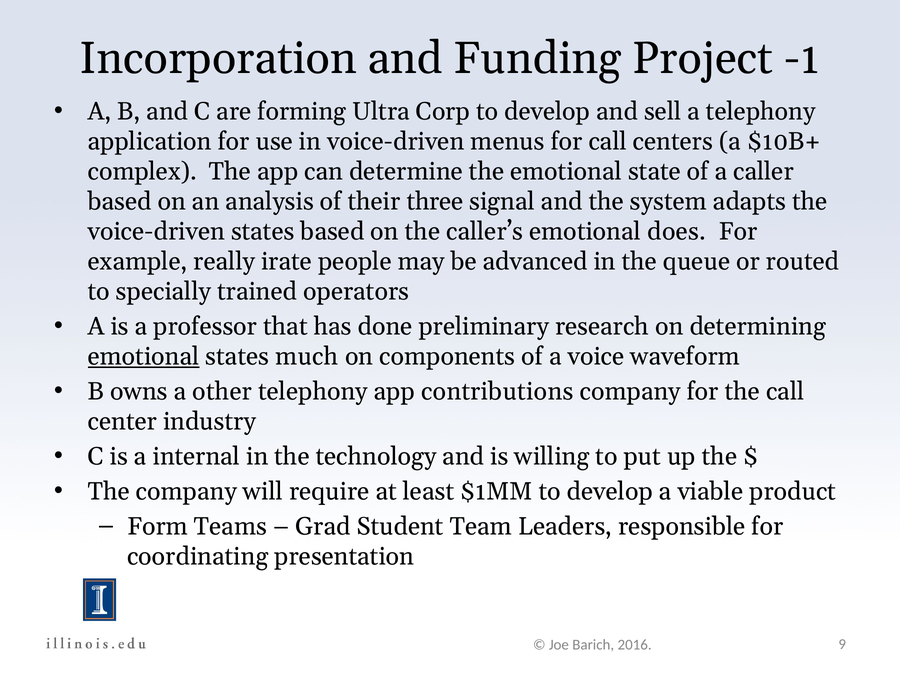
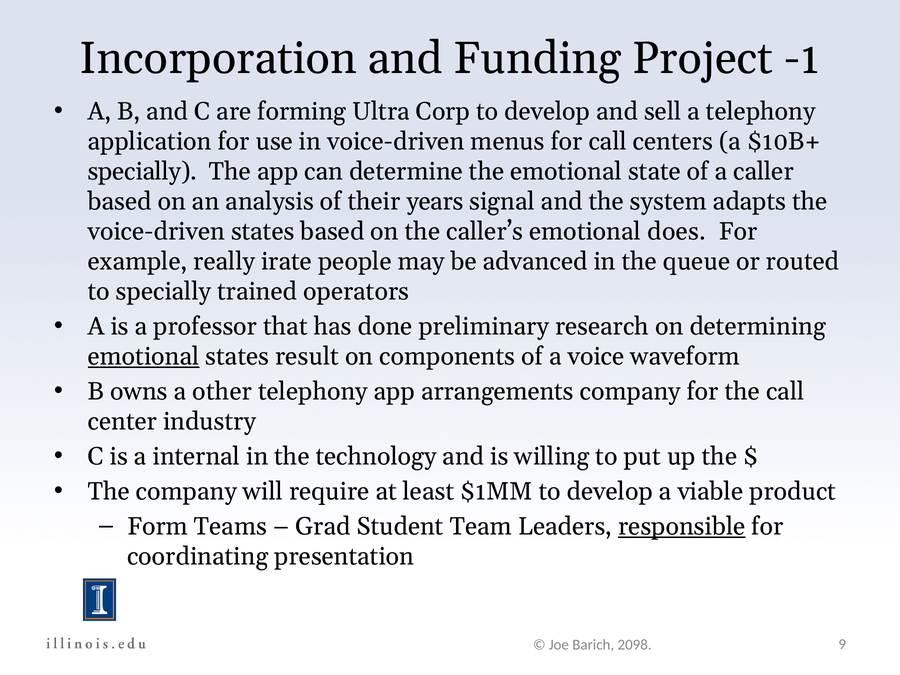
complex at (142, 171): complex -> specially
three: three -> years
much: much -> result
contributions: contributions -> arrangements
responsible underline: none -> present
2016: 2016 -> 2098
